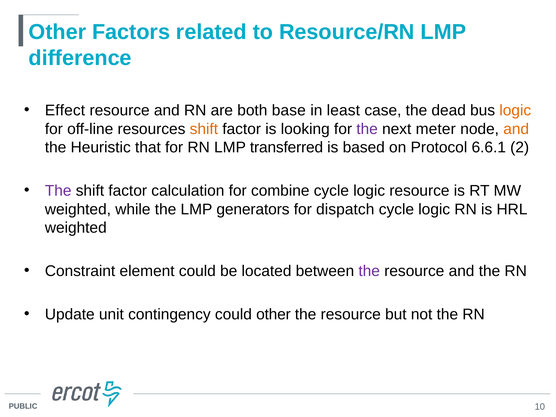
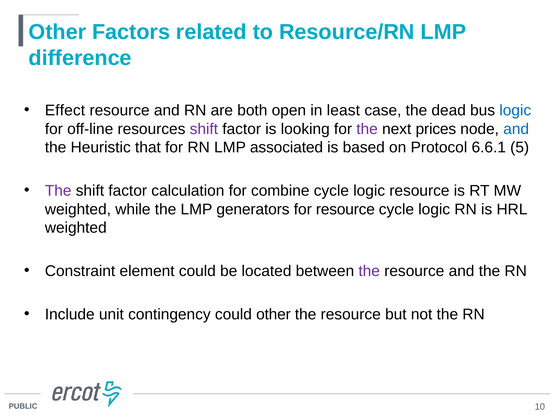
base: base -> open
logic at (515, 110) colour: orange -> blue
shift at (204, 129) colour: orange -> purple
meter: meter -> prices
and at (516, 129) colour: orange -> blue
transferred: transferred -> associated
2: 2 -> 5
for dispatch: dispatch -> resource
Update: Update -> Include
